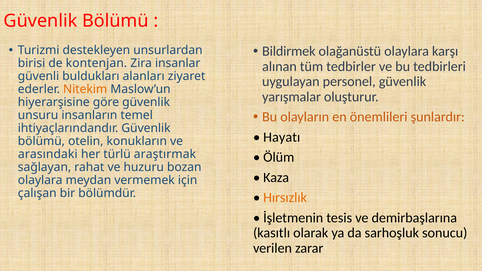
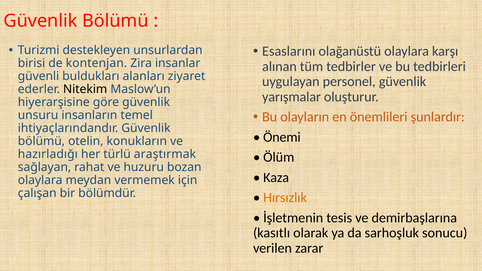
Bildirmek: Bildirmek -> Esaslarını
Nitekim colour: orange -> black
Hayatı: Hayatı -> Önemi
arasındaki: arasındaki -> hazırladığı
